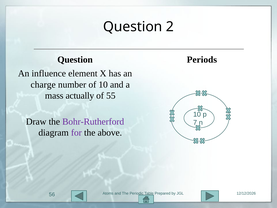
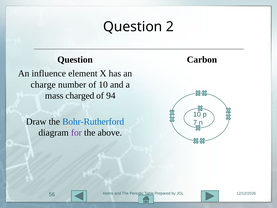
Periods: Periods -> Carbon
actually: actually -> charged
55: 55 -> 94
Bohr-Rutherford colour: purple -> blue
